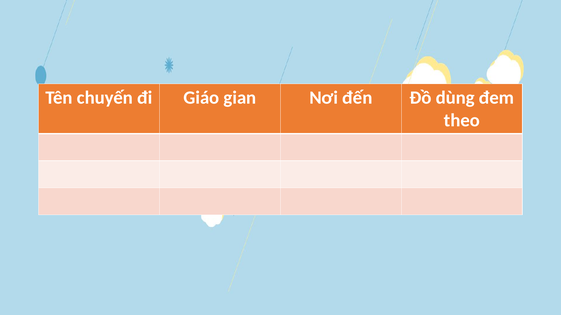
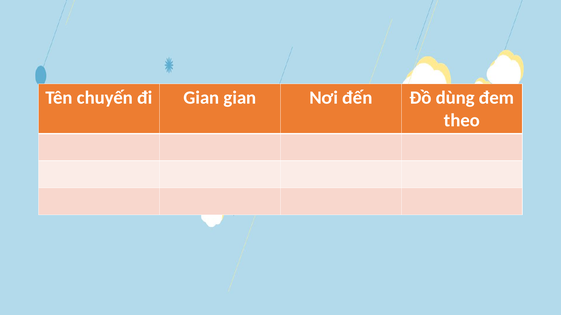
đi Giáo: Giáo -> Gian
